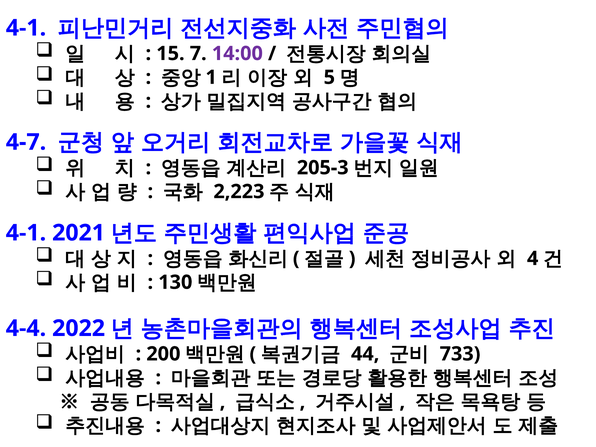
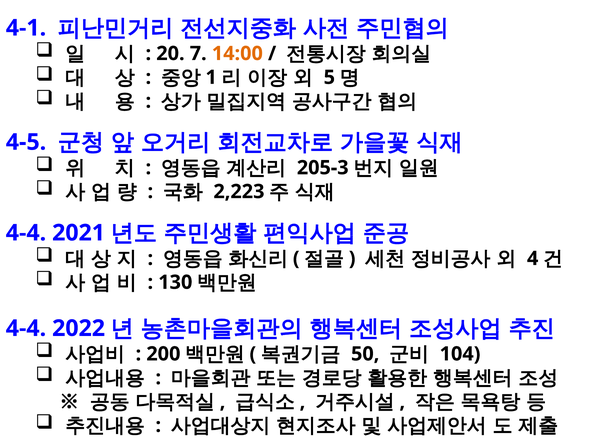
15: 15 -> 20
14:00 colour: purple -> orange
4-7: 4-7 -> 4-5
4-1 at (26, 233): 4-1 -> 4-4
44: 44 -> 50
733: 733 -> 104
